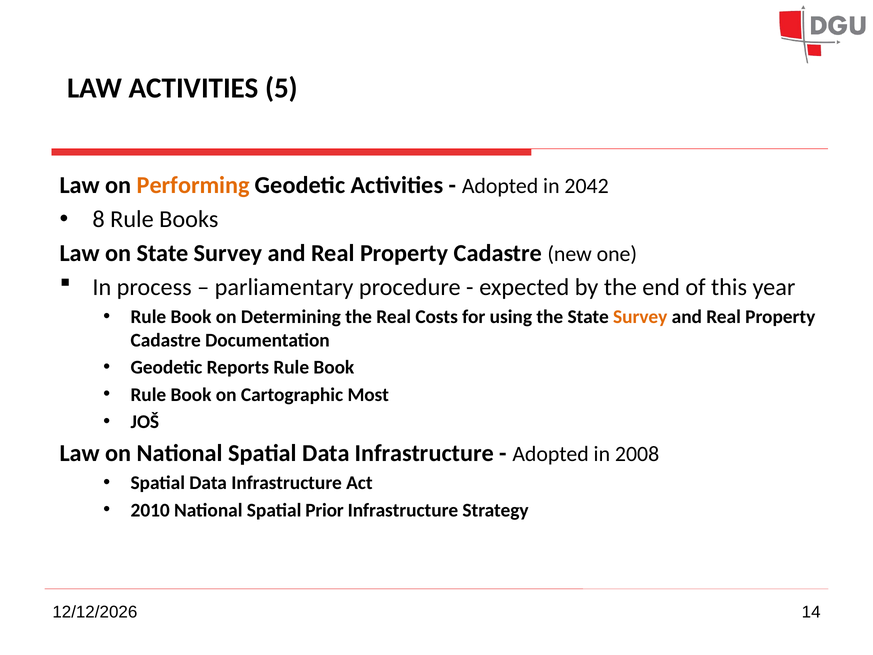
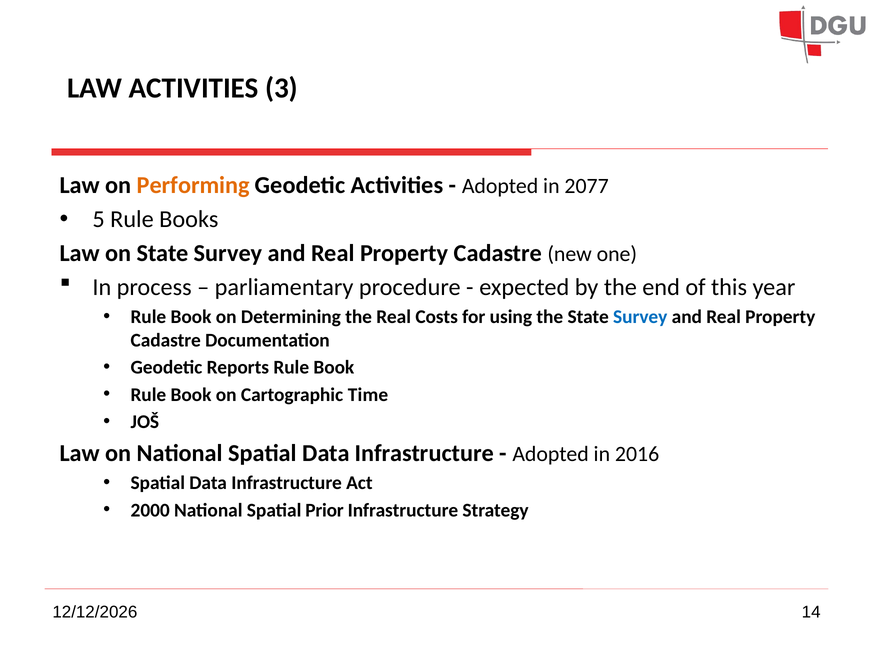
5: 5 -> 3
2042: 2042 -> 2077
8: 8 -> 5
Survey at (640, 317) colour: orange -> blue
Most: Most -> Time
2008: 2008 -> 2016
2010: 2010 -> 2000
